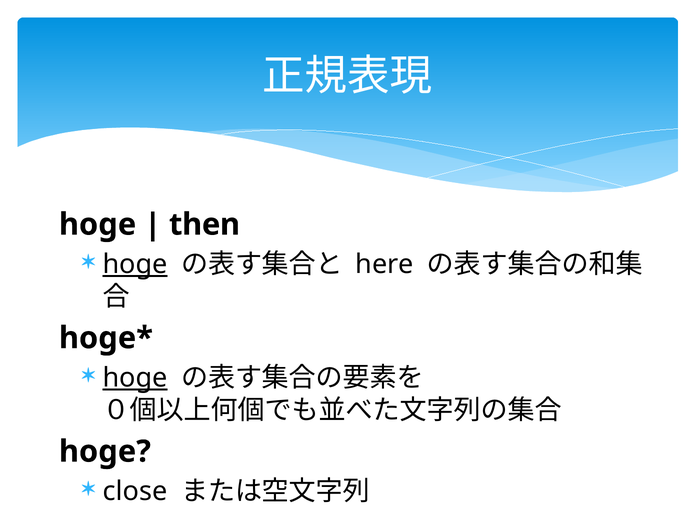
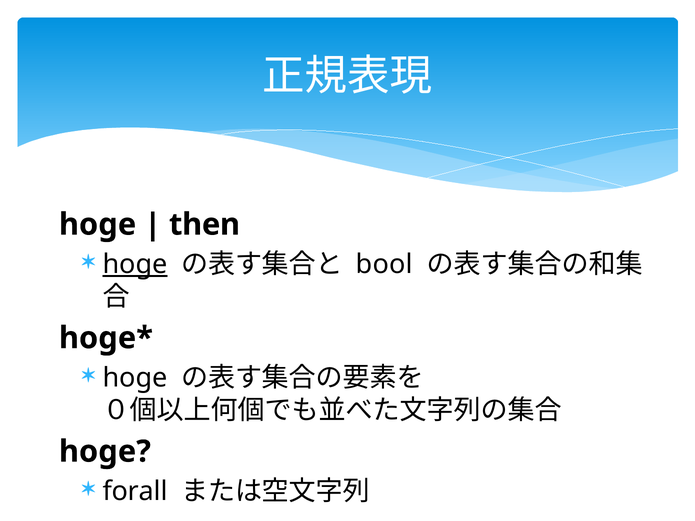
here: here -> bool
hoge at (135, 378) underline: present -> none
close: close -> forall
